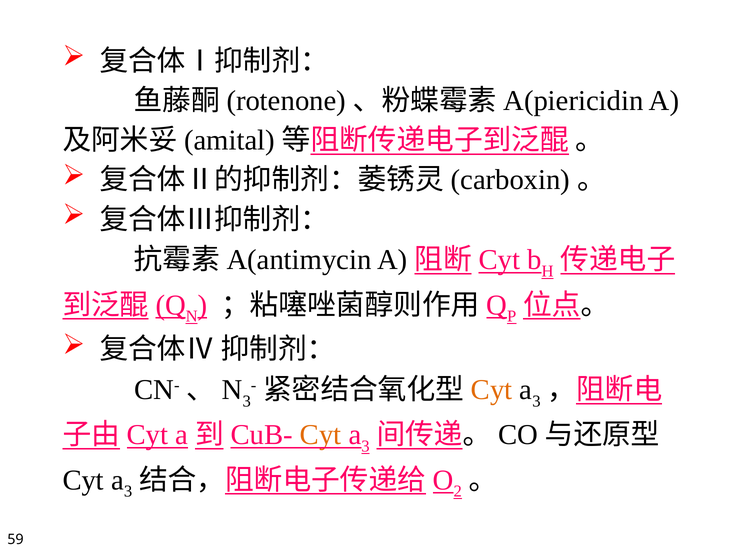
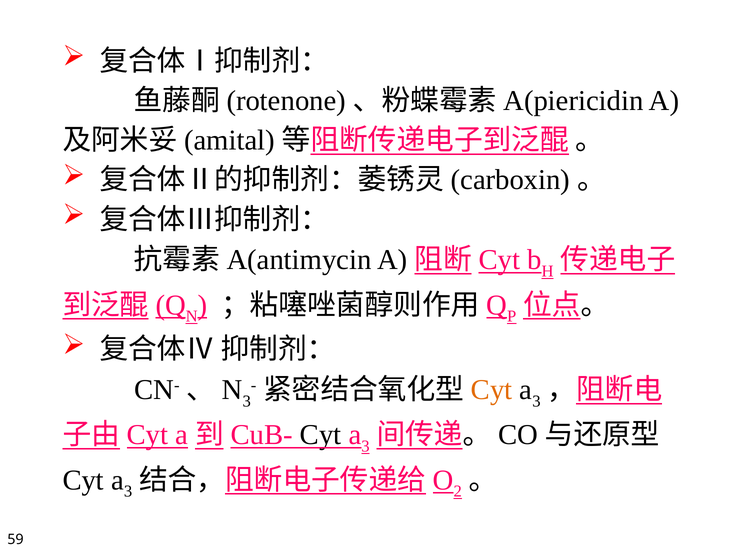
Cyt at (321, 435) colour: orange -> black
